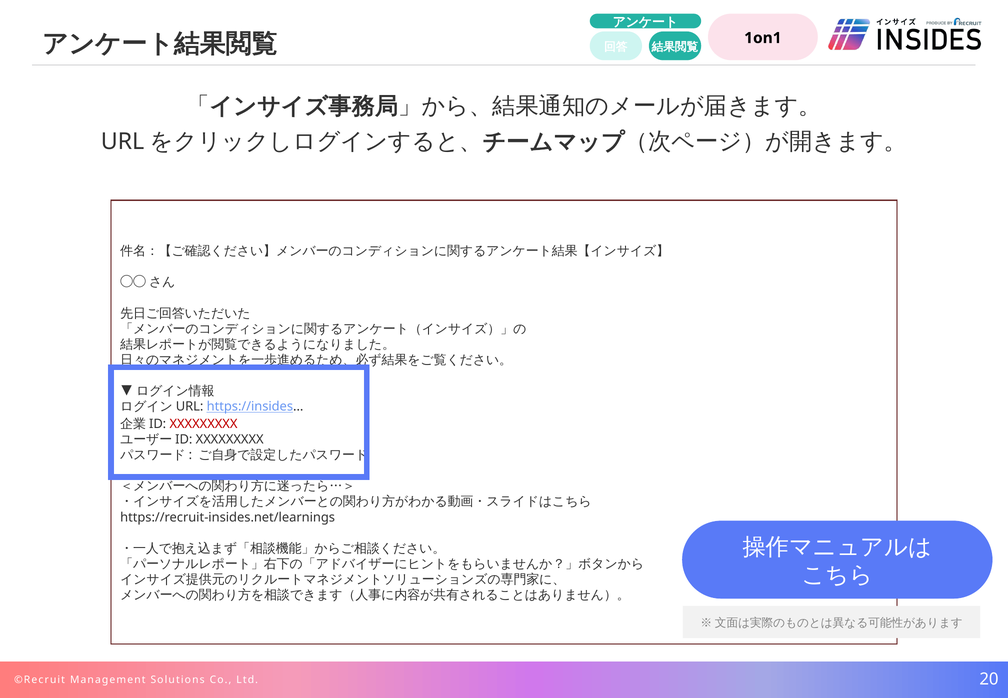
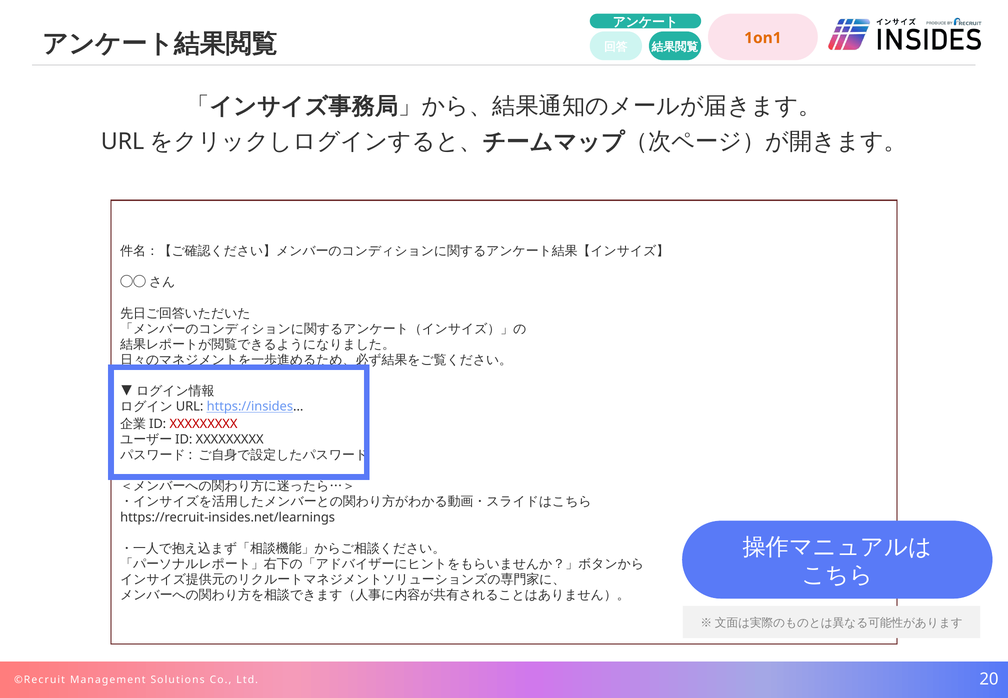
1on1 colour: black -> orange
